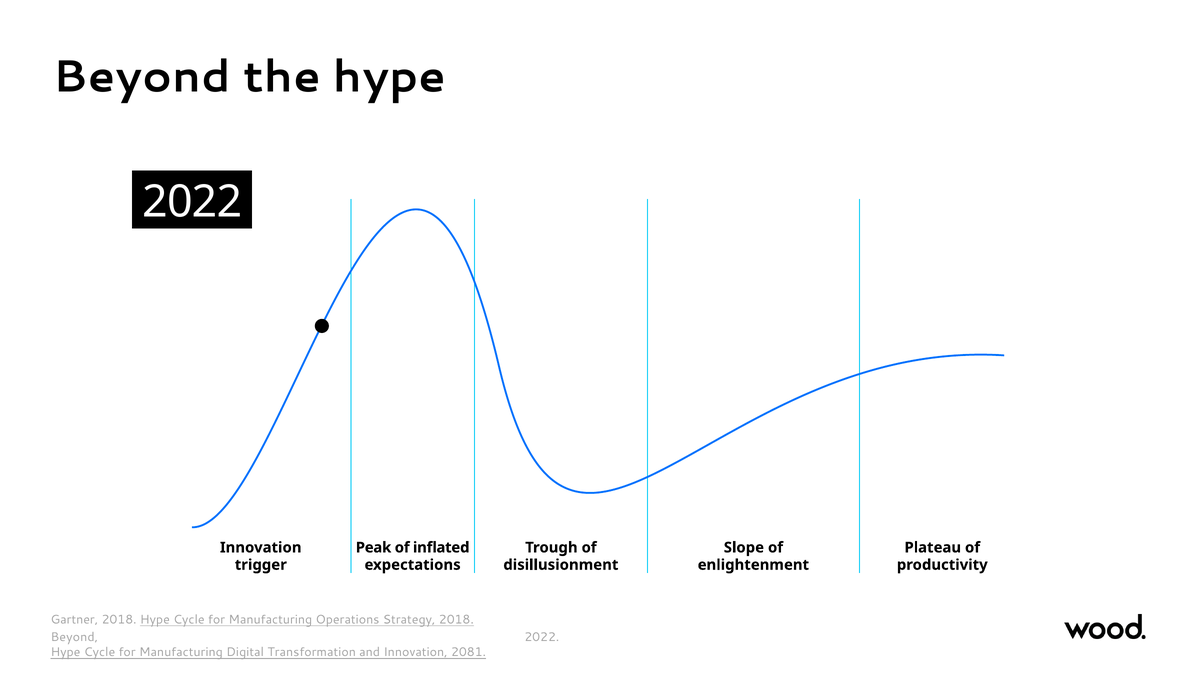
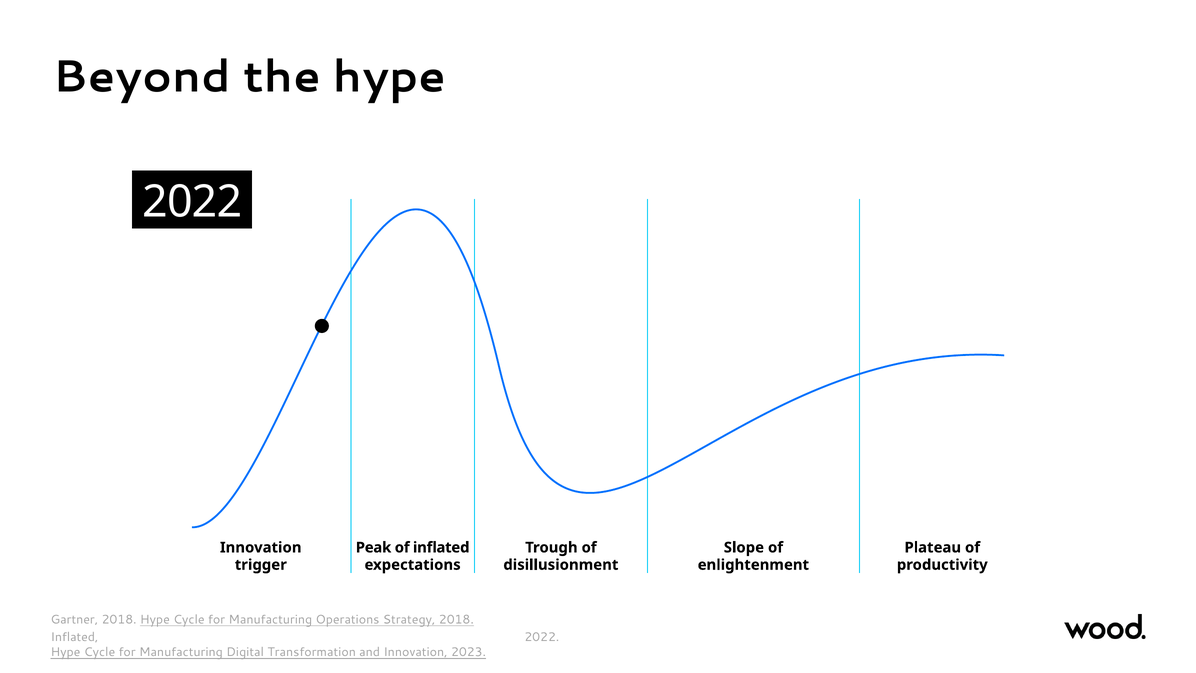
Beyond at (74, 637): Beyond -> Inflated
2081: 2081 -> 2023
